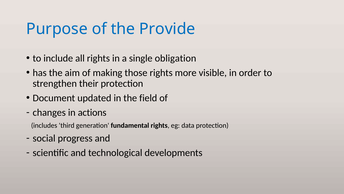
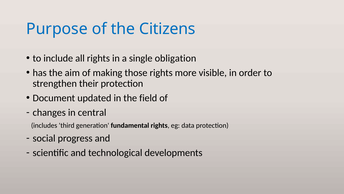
Provide: Provide -> Citizens
actions: actions -> central
